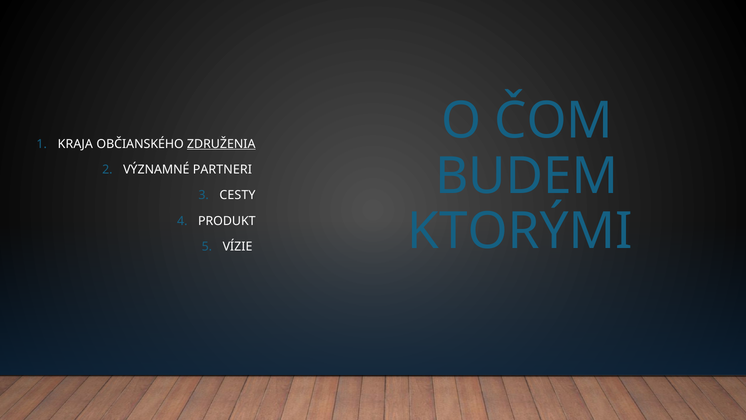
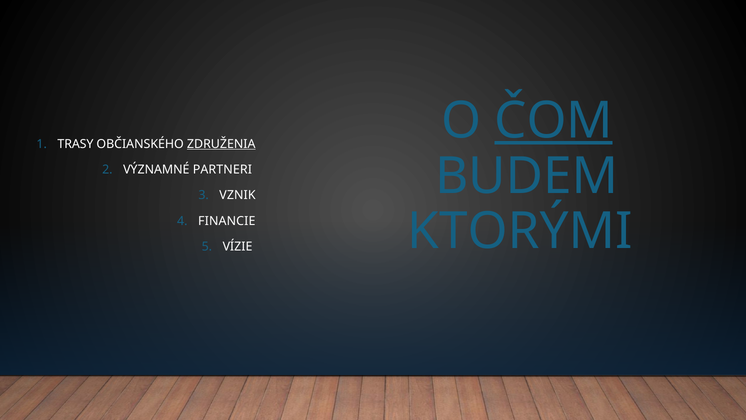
ČOM underline: none -> present
KRAJA: KRAJA -> TRASY
CESTY: CESTY -> VZNIK
PRODUKT: PRODUKT -> FINANCIE
